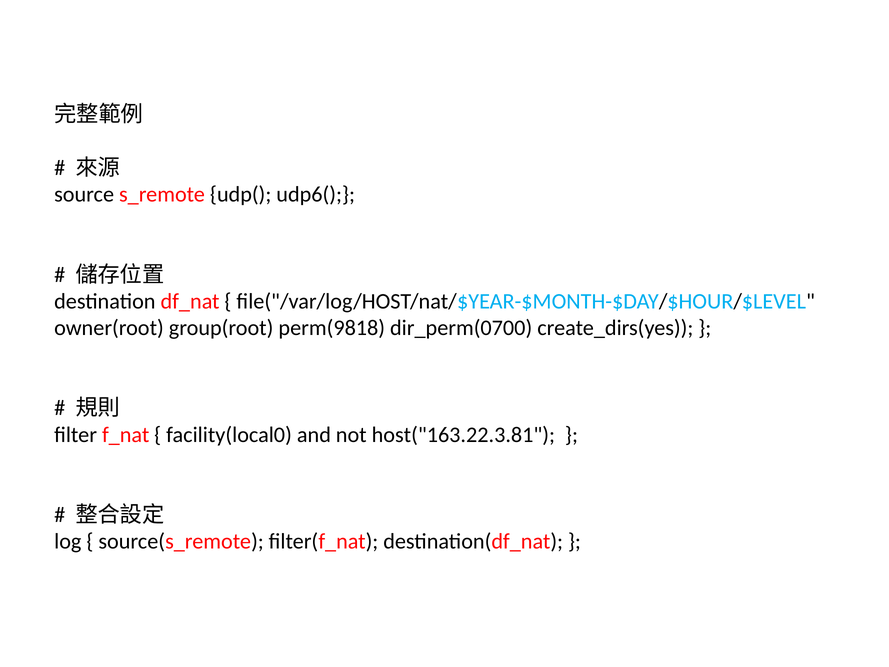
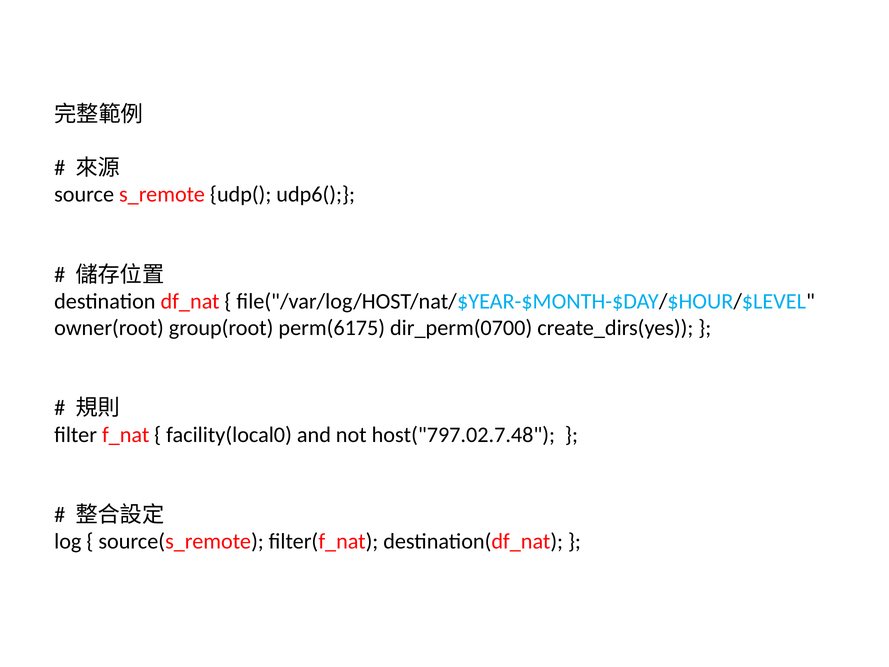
perm(9818: perm(9818 -> perm(6175
host("163.22.3.81: host("163.22.3.81 -> host("797.02.7.48
